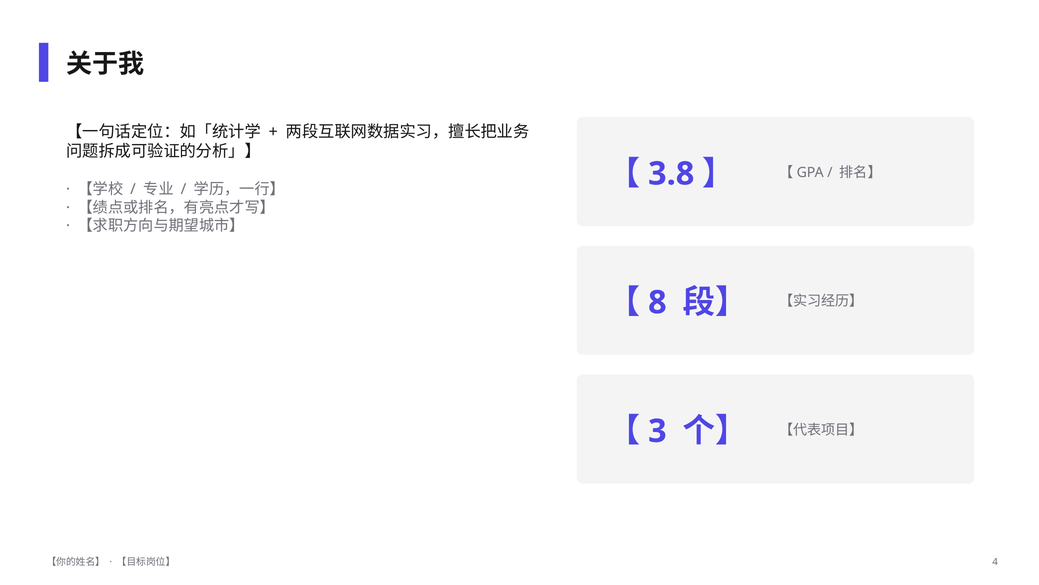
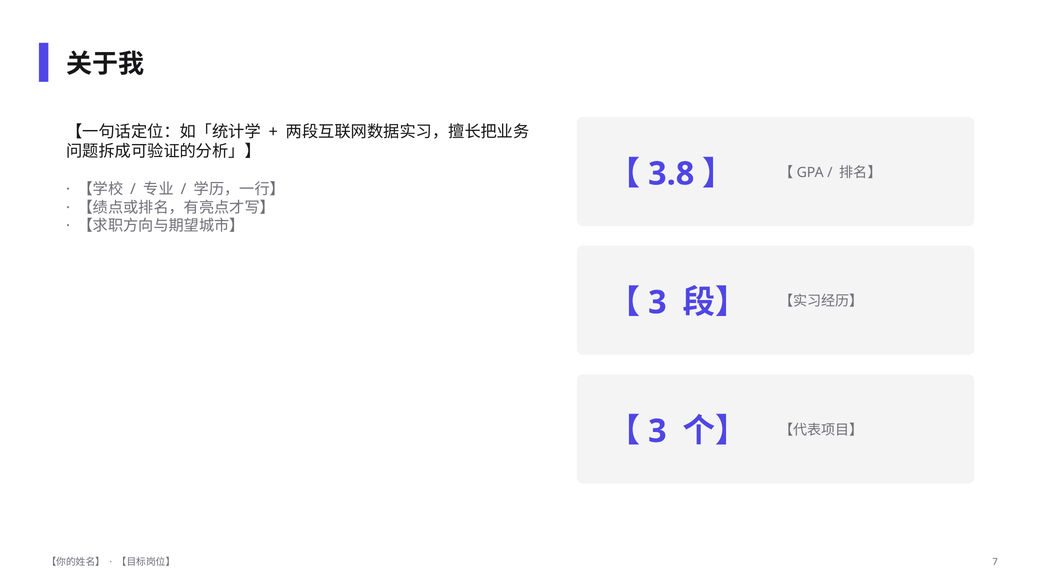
8 at (657, 302): 8 -> 3
4: 4 -> 7
